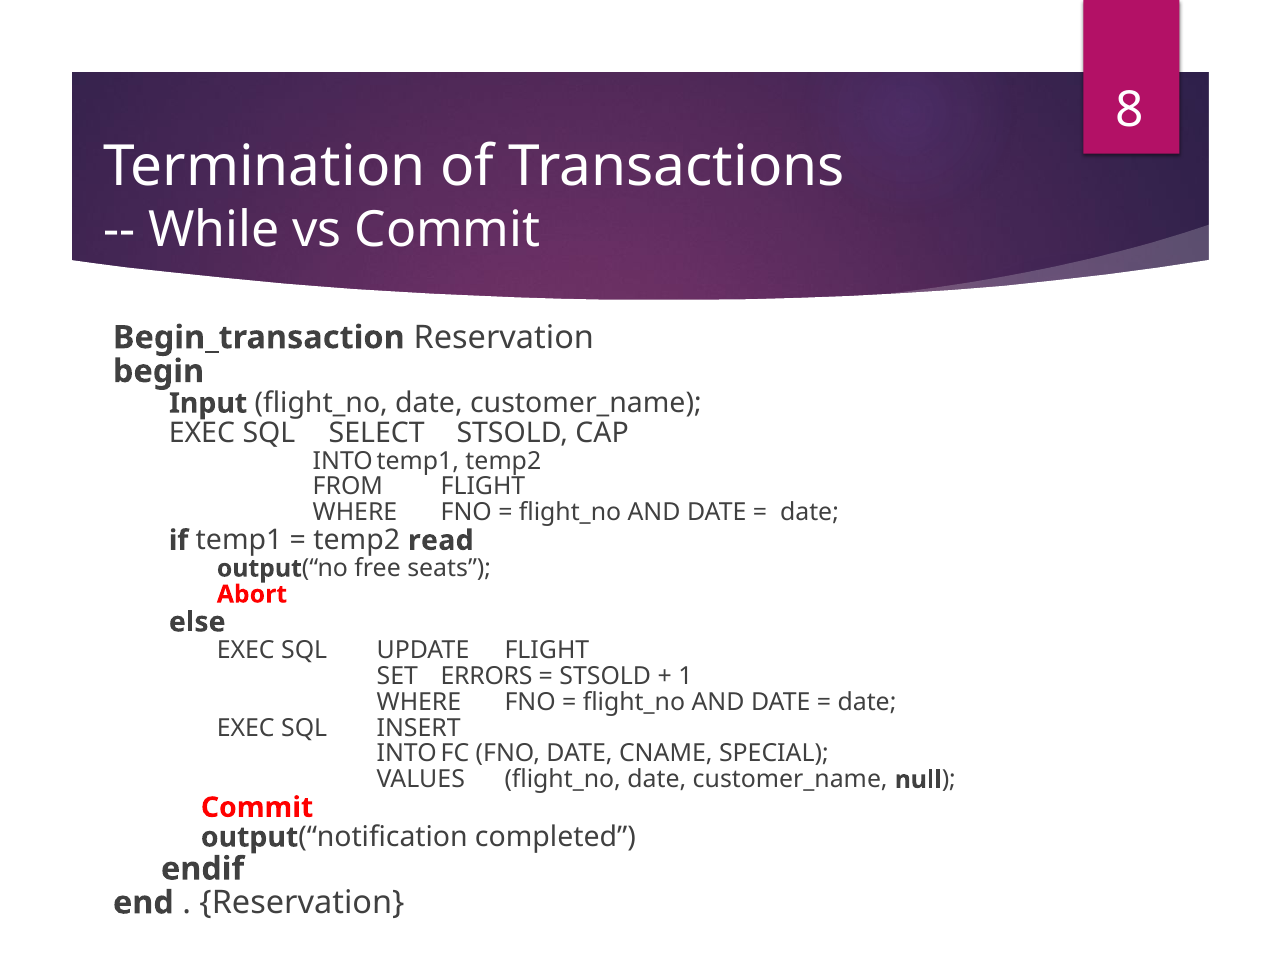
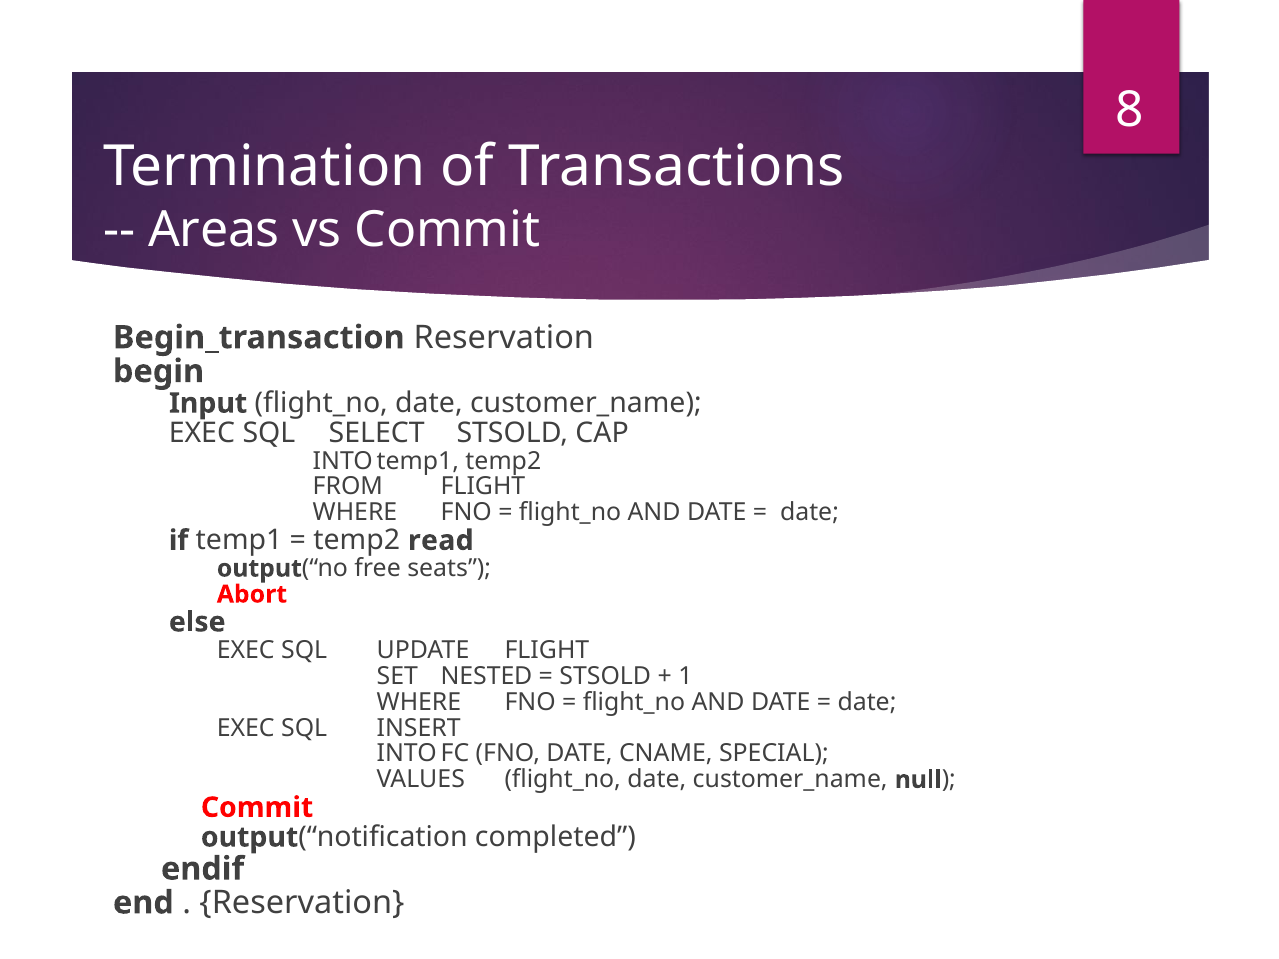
While: While -> Areas
ERRORS: ERRORS -> NESTED
